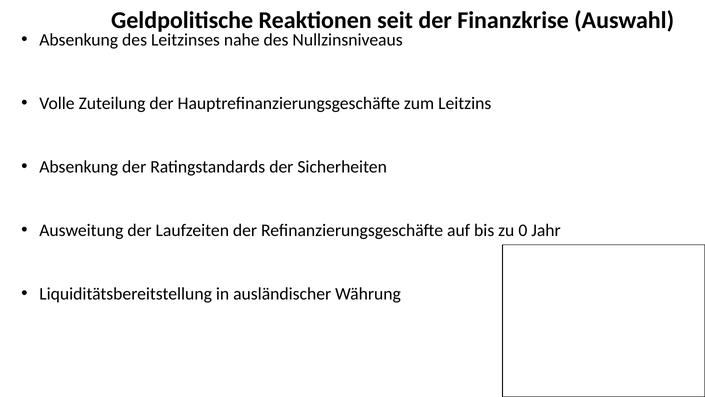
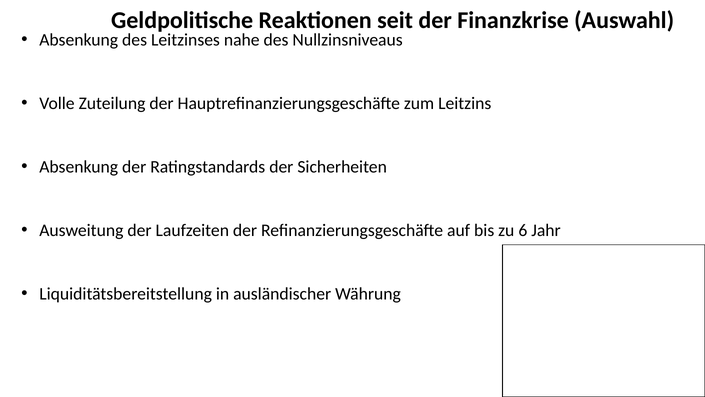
0: 0 -> 6
